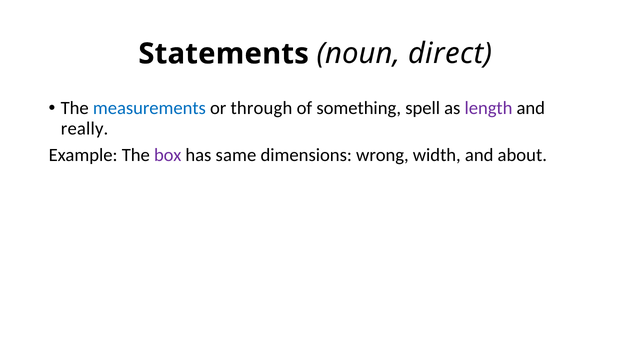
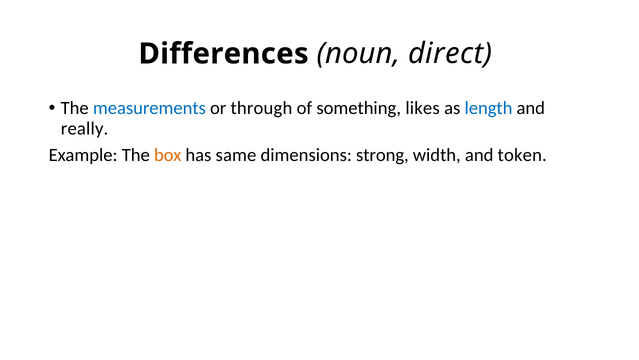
Statements: Statements -> Differences
spell: spell -> likes
length colour: purple -> blue
box colour: purple -> orange
wrong: wrong -> strong
about: about -> token
